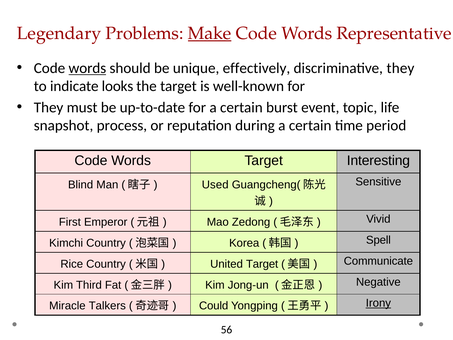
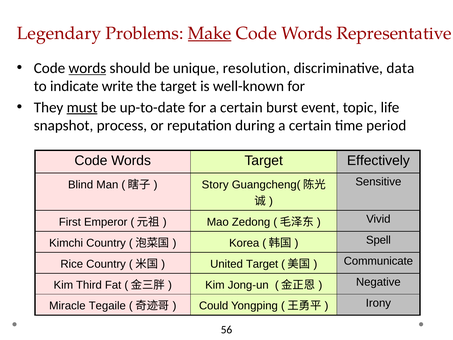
effectively: effectively -> resolution
discriminative they: they -> data
looks: looks -> write
must underline: none -> present
Interesting: Interesting -> Effectively
Used: Used -> Story
Talkers: Talkers -> Tegaile
Irony underline: present -> none
